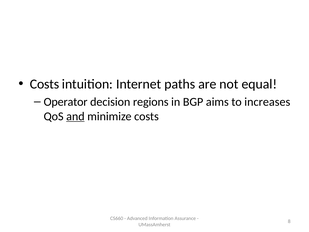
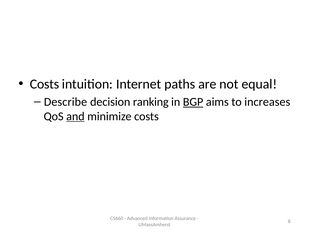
Operator: Operator -> Describe
regions: regions -> ranking
BGP underline: none -> present
